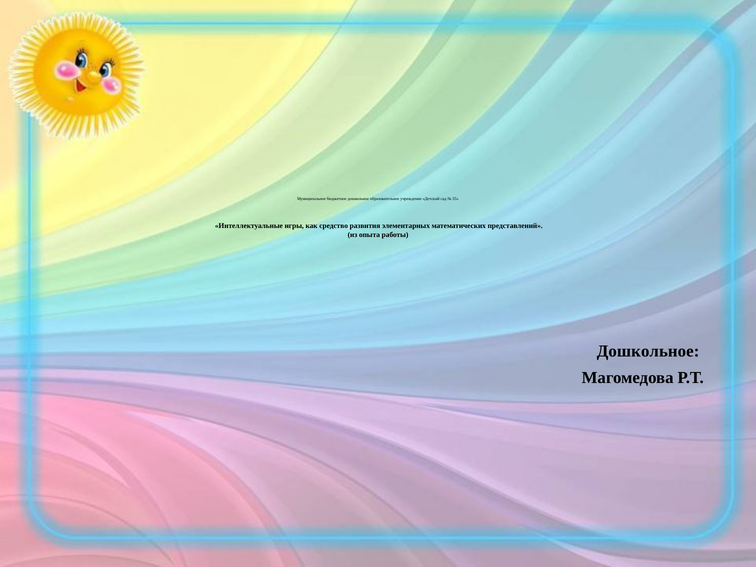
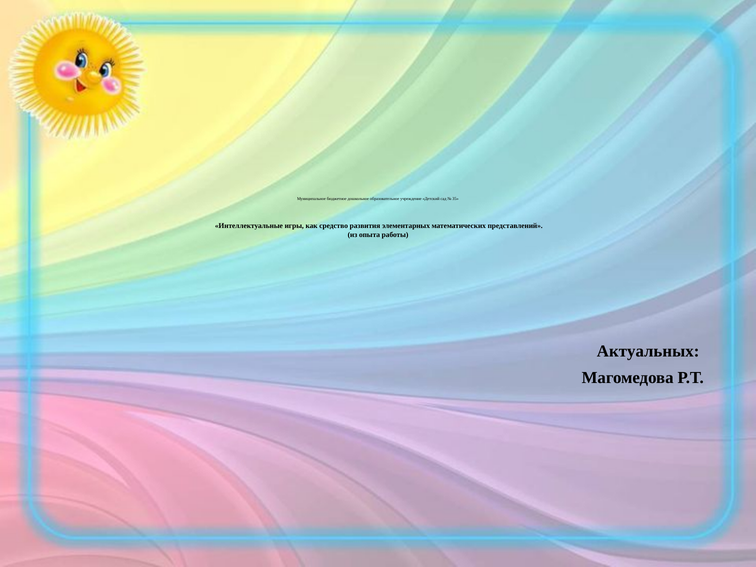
Дошкольное at (648, 351): Дошкольное -> Актуальных
